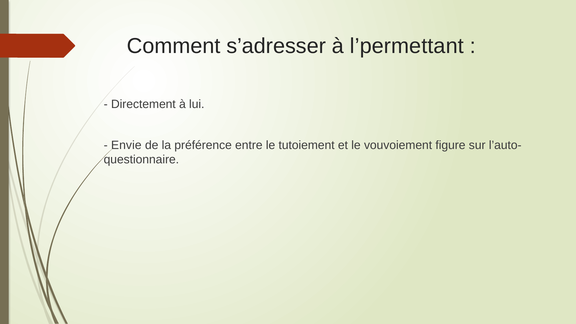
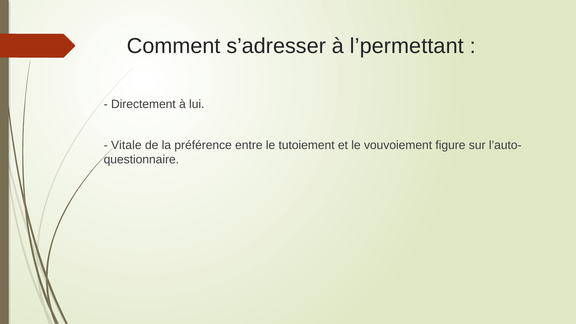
Envie: Envie -> Vitale
